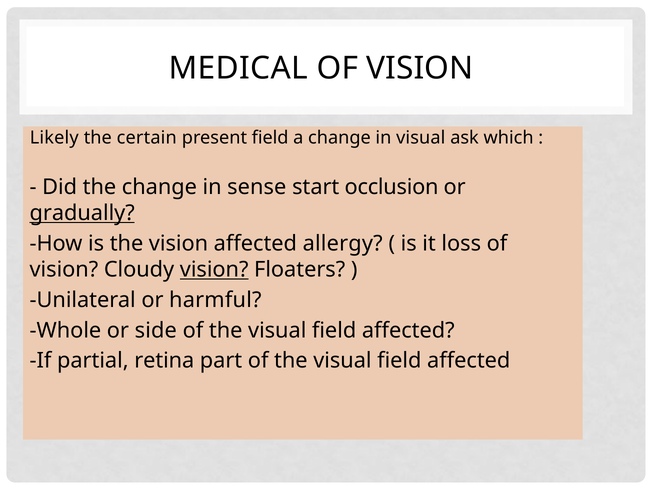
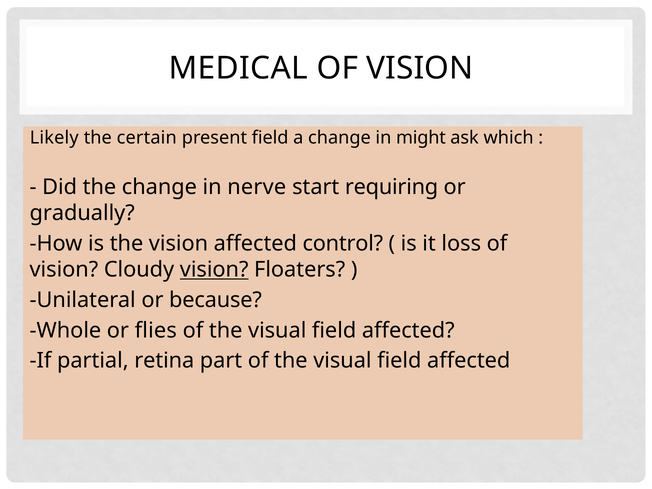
in visual: visual -> might
sense: sense -> nerve
occlusion: occlusion -> requiring
gradually underline: present -> none
allergy: allergy -> control
harmful: harmful -> because
side: side -> flies
